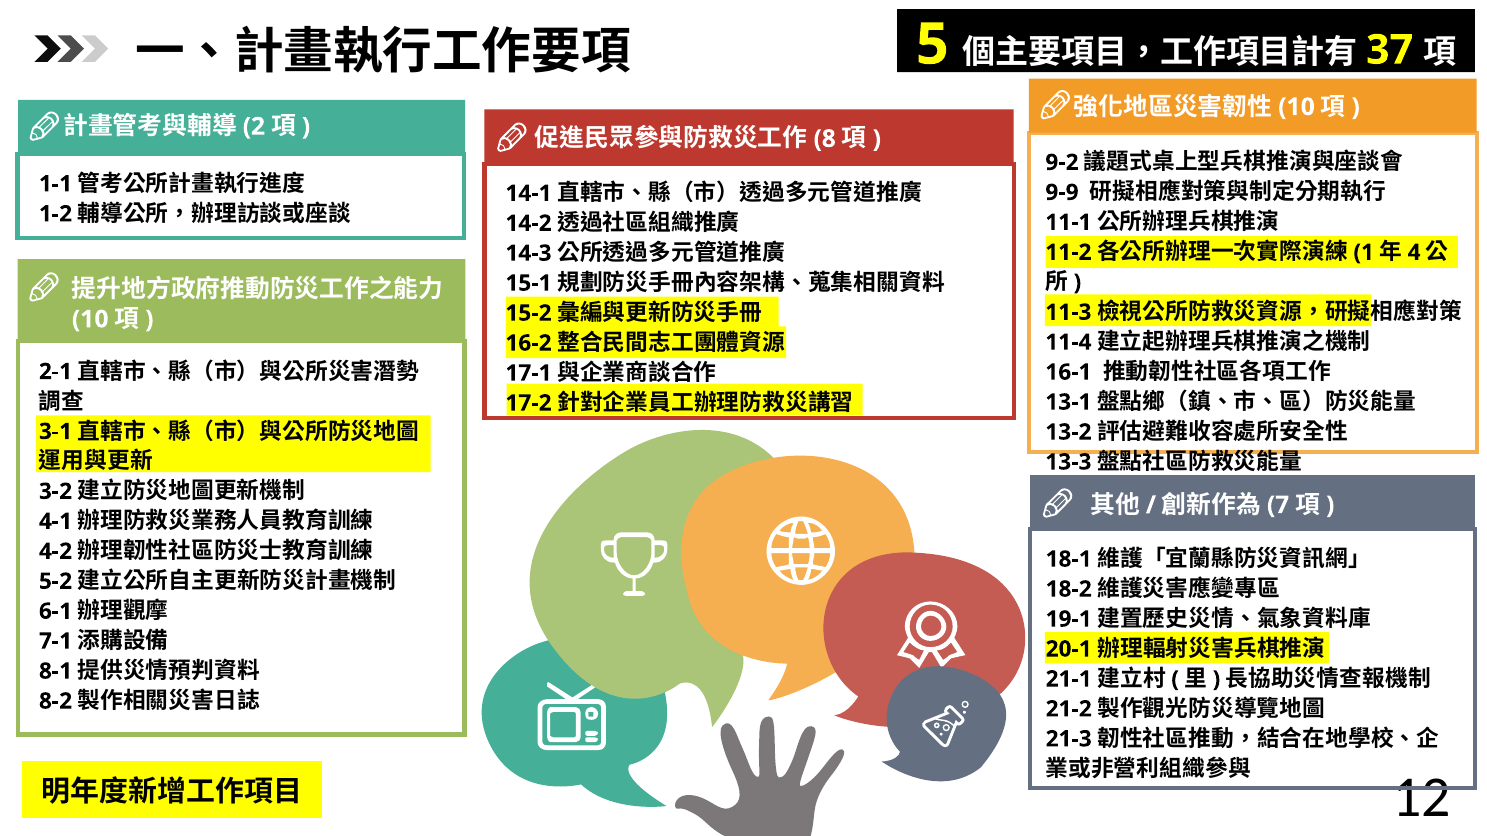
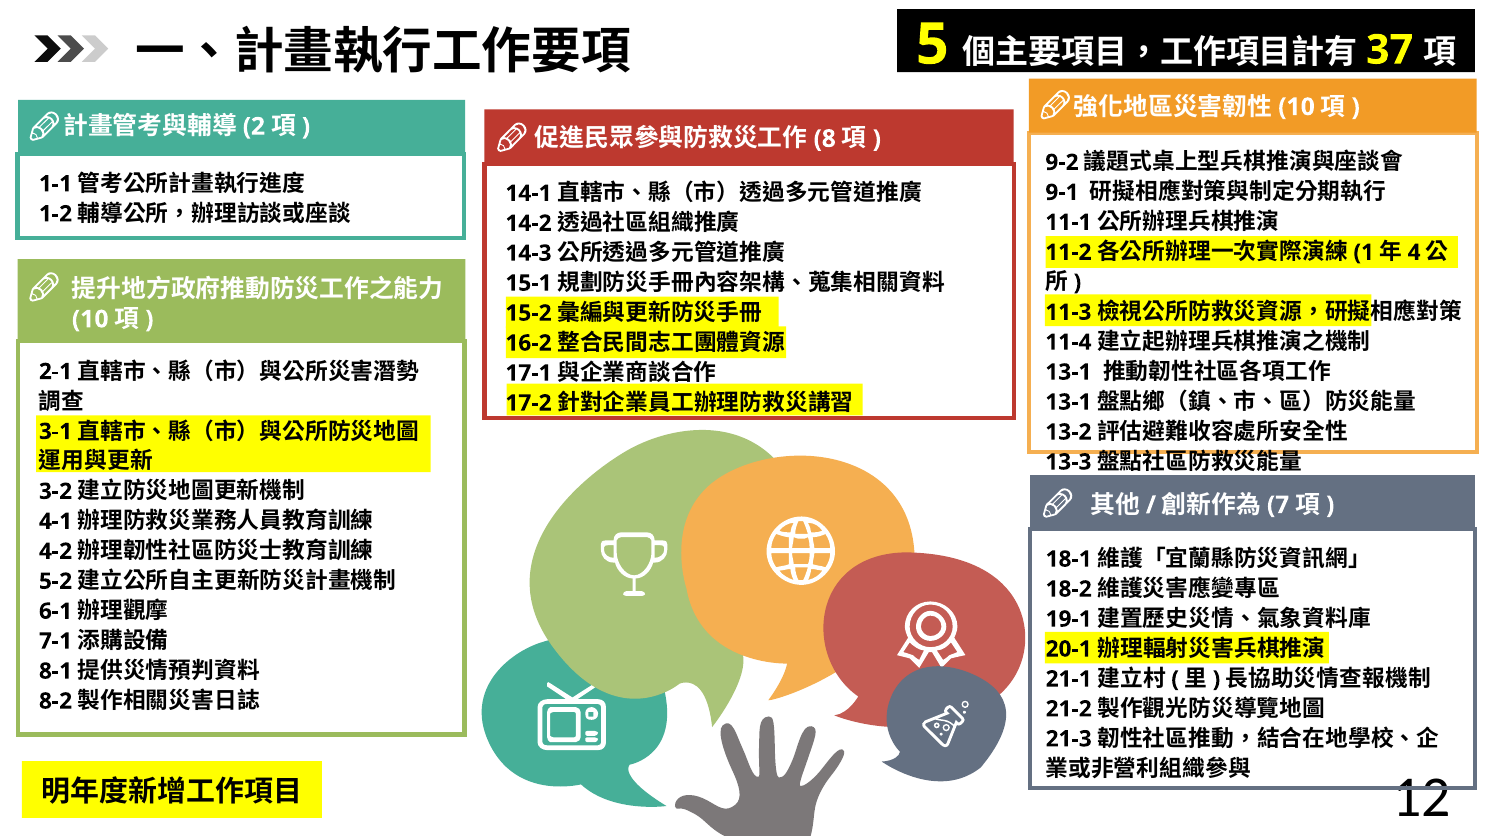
9-9: 9-9 -> 9-1
16-1 at (1068, 372): 16-1 -> 13-1
